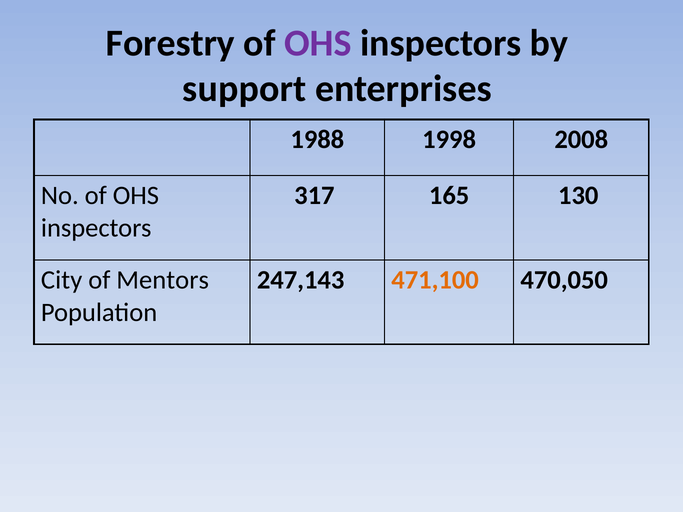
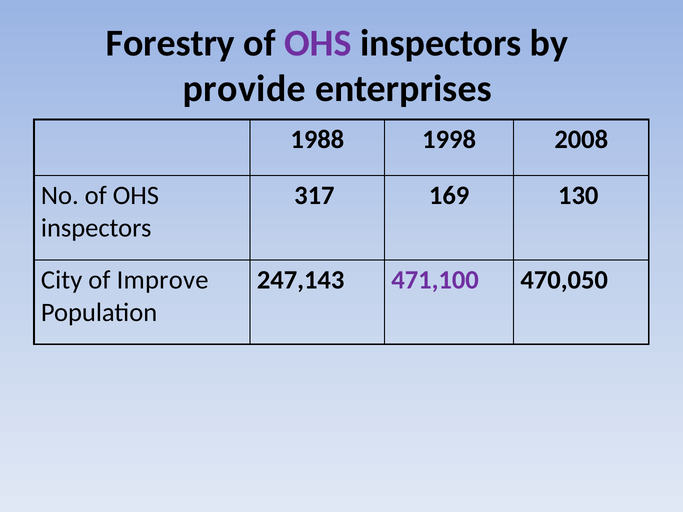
support: support -> provide
165: 165 -> 169
Mentors: Mentors -> Improve
471,100 colour: orange -> purple
